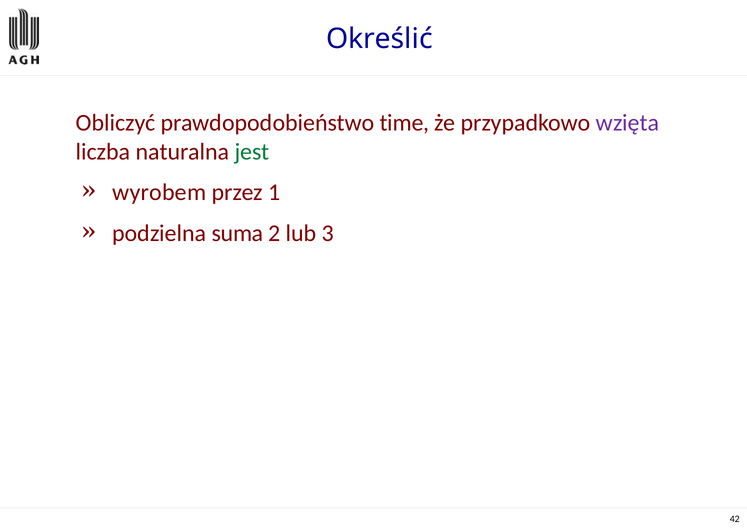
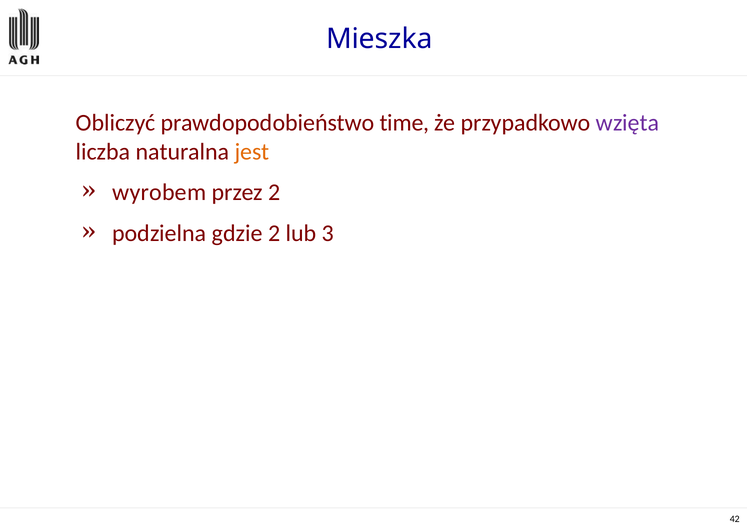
Określić: Określić -> Mieszka
jest colour: green -> orange
przez 1: 1 -> 2
suma: suma -> gdzie
